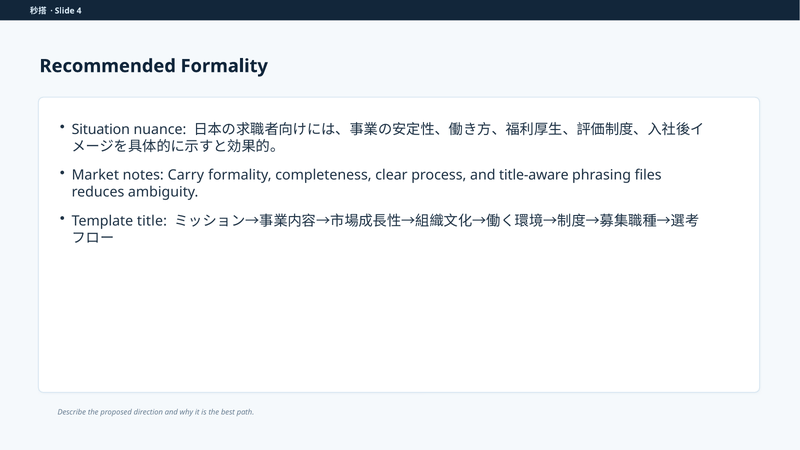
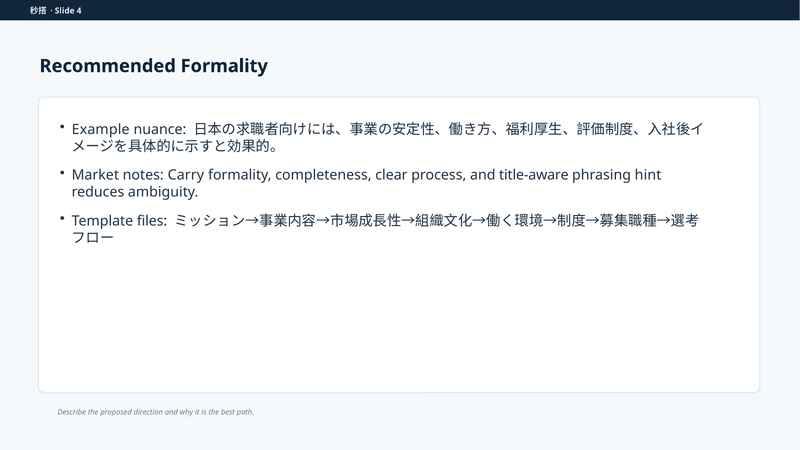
Situation: Situation -> Example
files: files -> hint
title: title -> files
